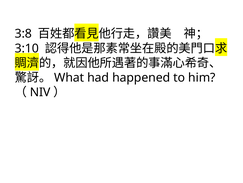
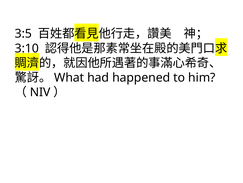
3:8: 3:8 -> 3:5
